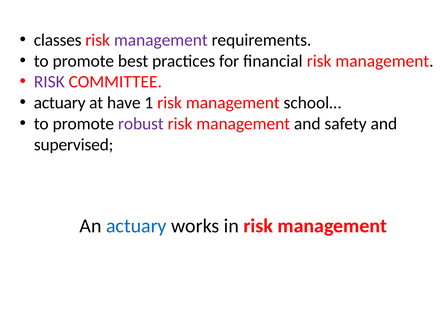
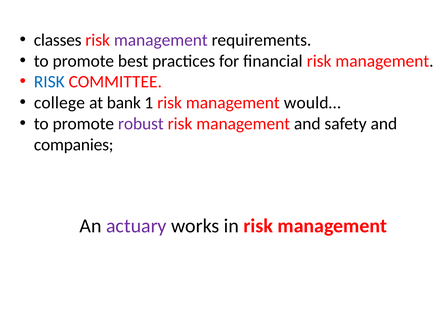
RISK at (49, 82) colour: purple -> blue
actuary at (60, 103): actuary -> college
have: have -> bank
school…: school… -> would…
supervised: supervised -> companies
actuary at (136, 226) colour: blue -> purple
